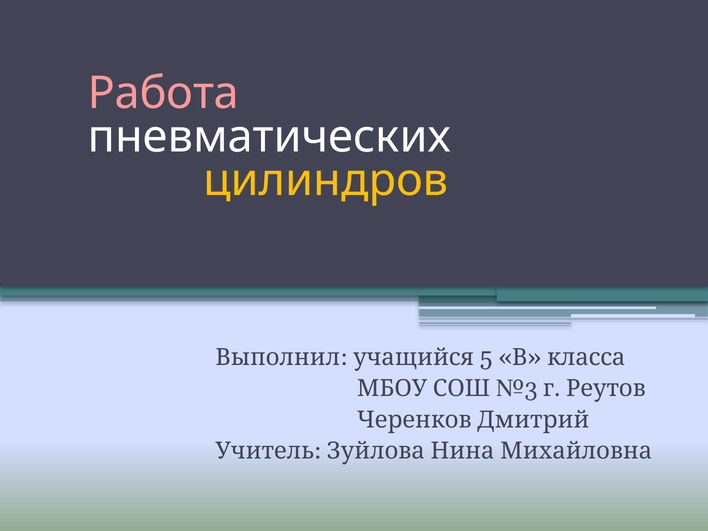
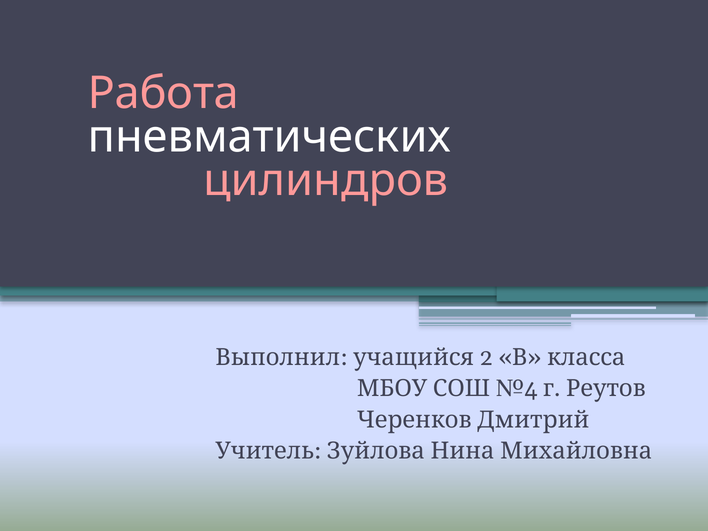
цилиндров colour: yellow -> pink
5: 5 -> 2
№3: №3 -> №4
